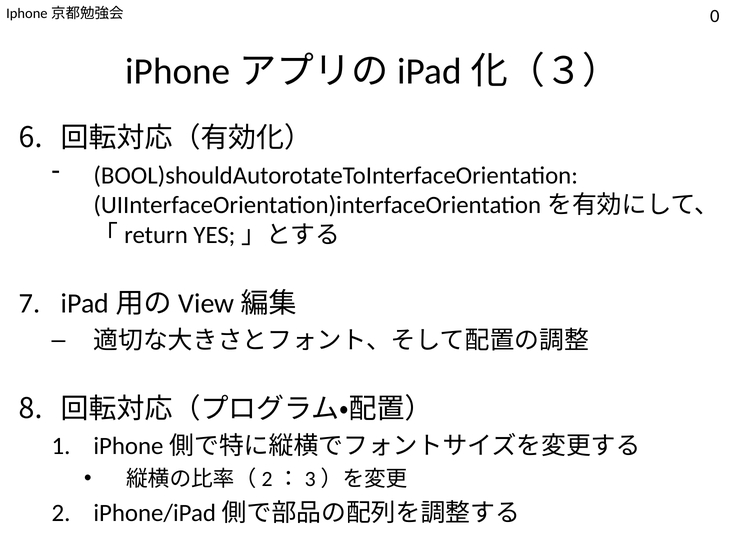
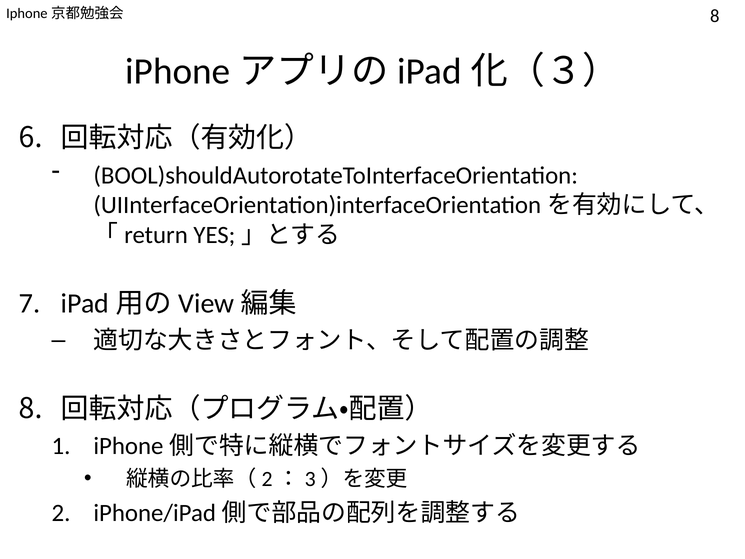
0 at (715, 16): 0 -> 8
